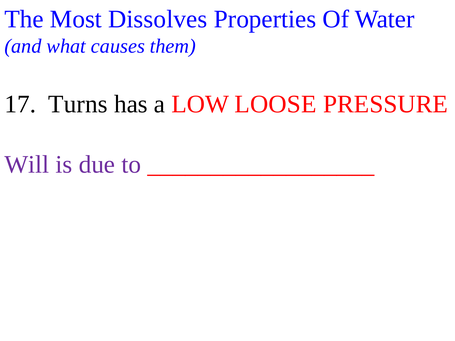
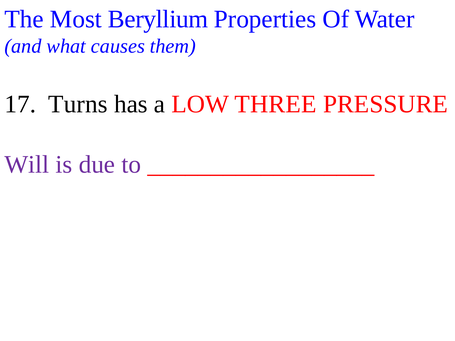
Dissolves: Dissolves -> Beryllium
LOOSE: LOOSE -> THREE
